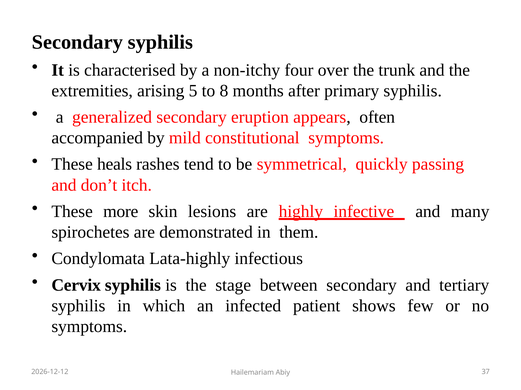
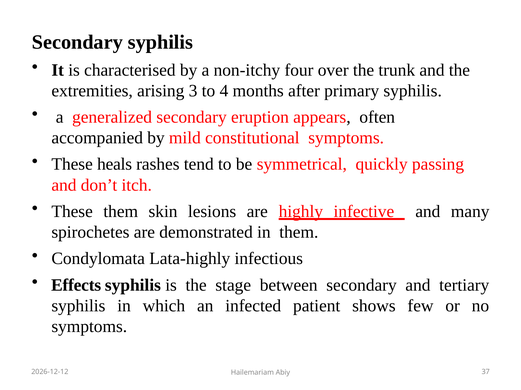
5: 5 -> 3
8: 8 -> 4
These more: more -> them
Cervix: Cervix -> Effects
